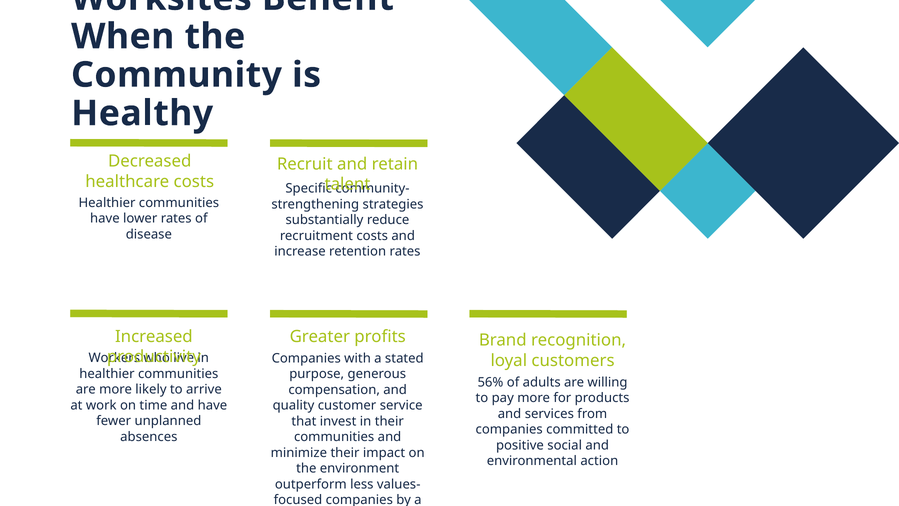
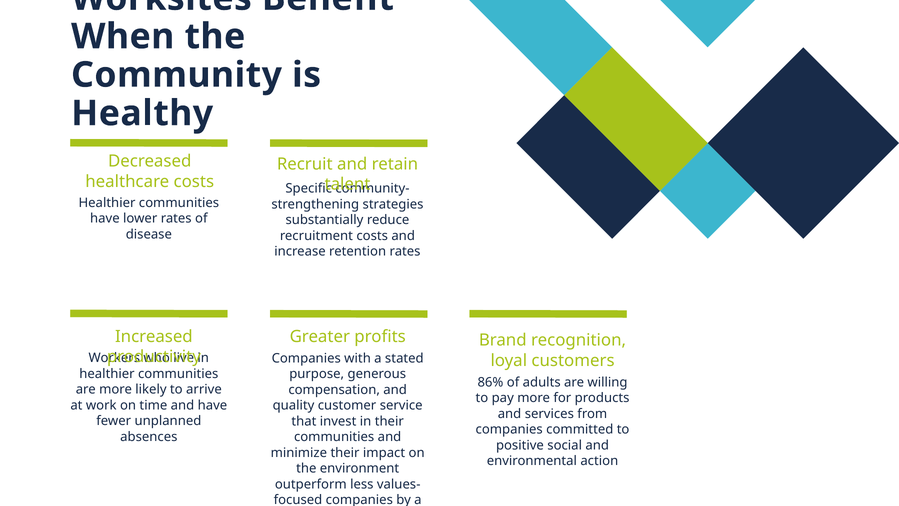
56%: 56% -> 86%
